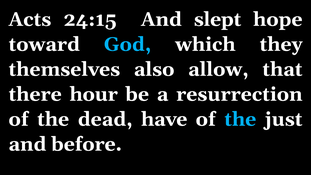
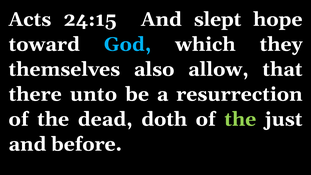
hour: hour -> unto
have: have -> doth
the at (240, 119) colour: light blue -> light green
